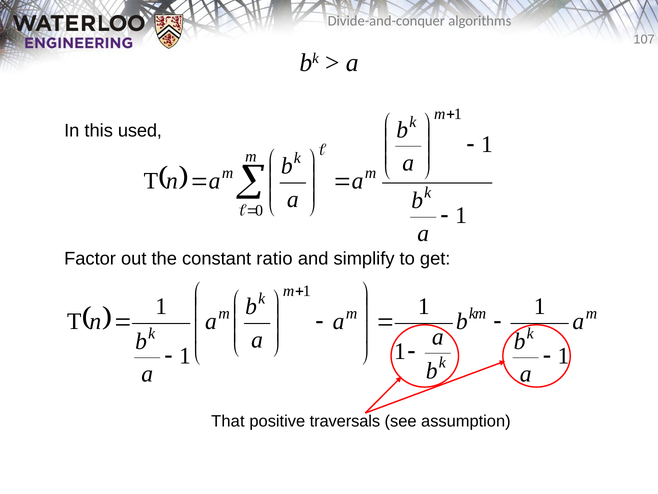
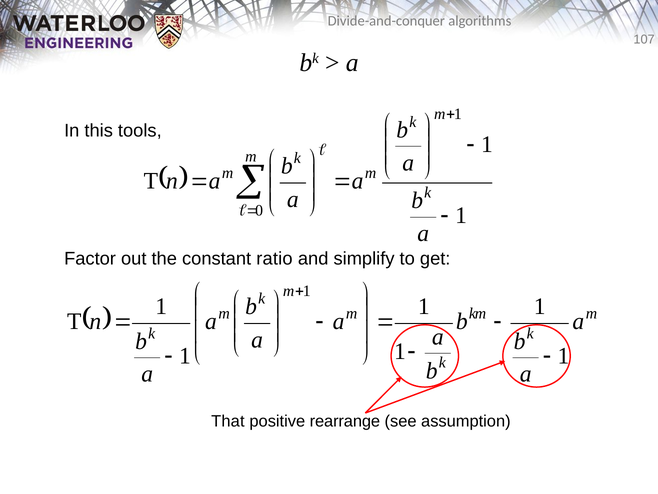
used: used -> tools
traversals: traversals -> rearrange
